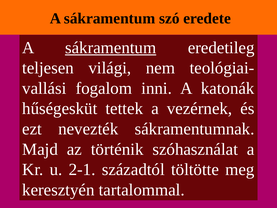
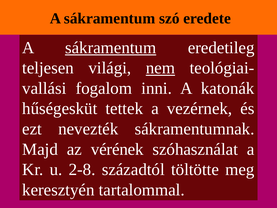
nem underline: none -> present
történik: történik -> vérének
2-1: 2-1 -> 2-8
